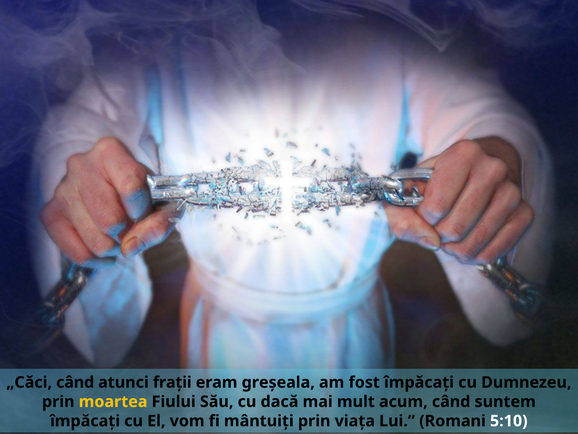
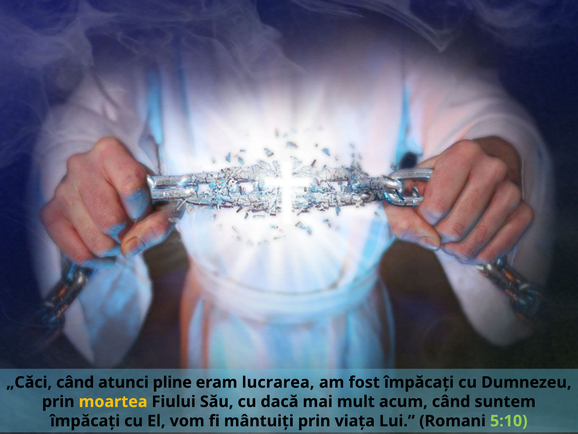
fraţii: fraţii -> pline
greşeala: greşeala -> lucrarea
5:10 colour: white -> light green
